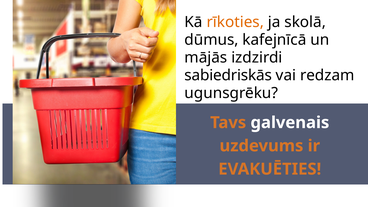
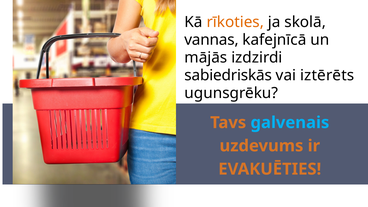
dūmus: dūmus -> vannas
redzam: redzam -> iztērēts
galvenais colour: white -> light blue
